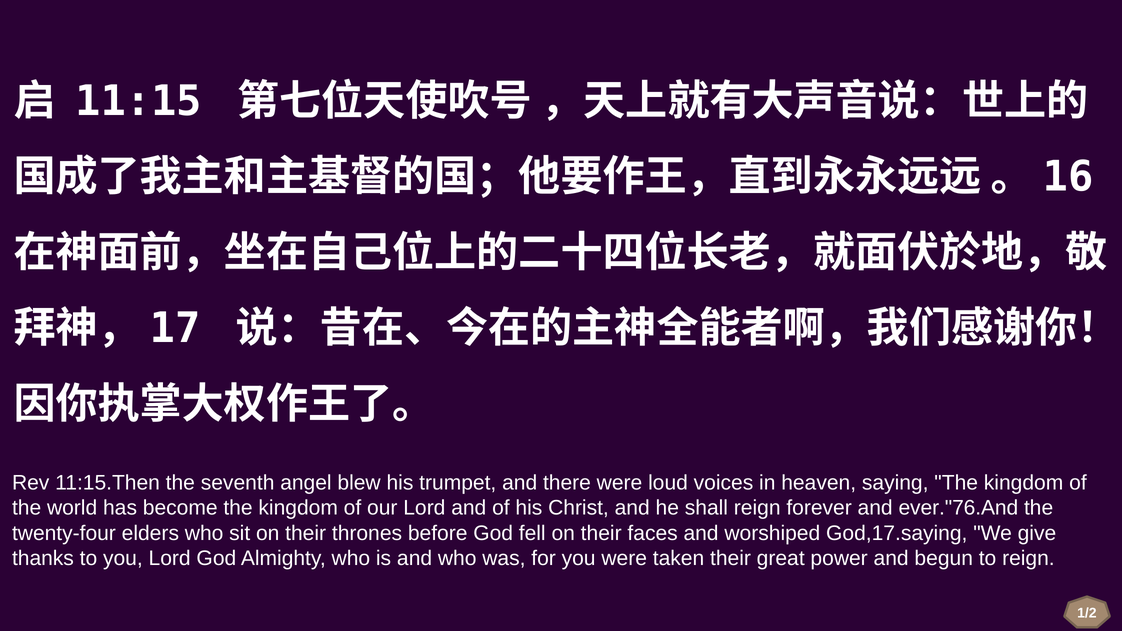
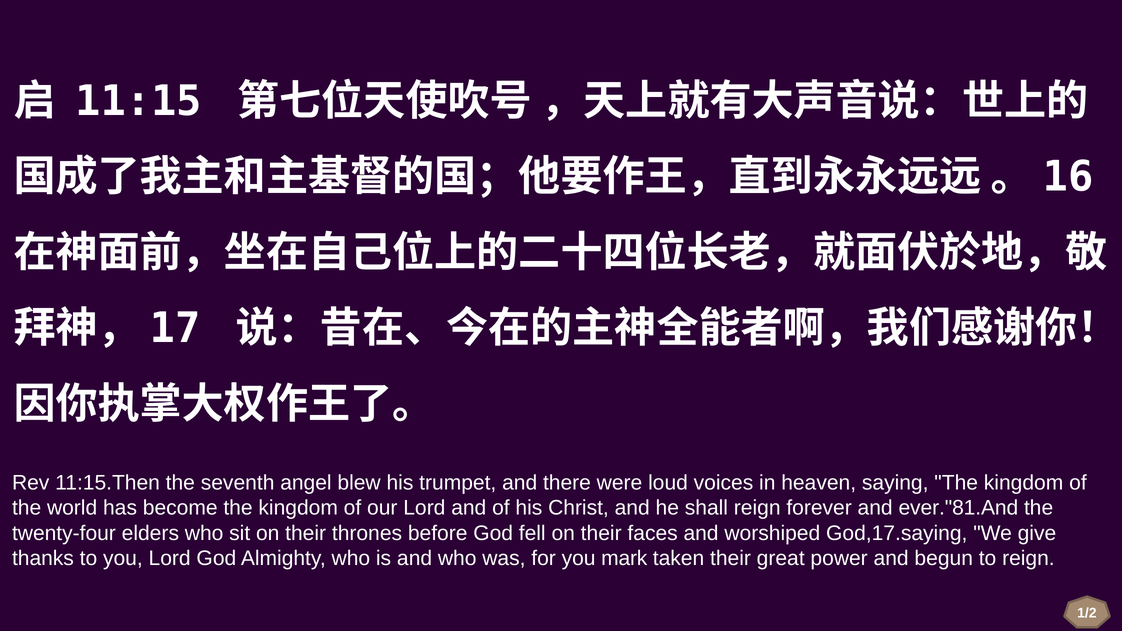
ever."76.And: ever."76.And -> ever."81.And
you were: were -> mark
